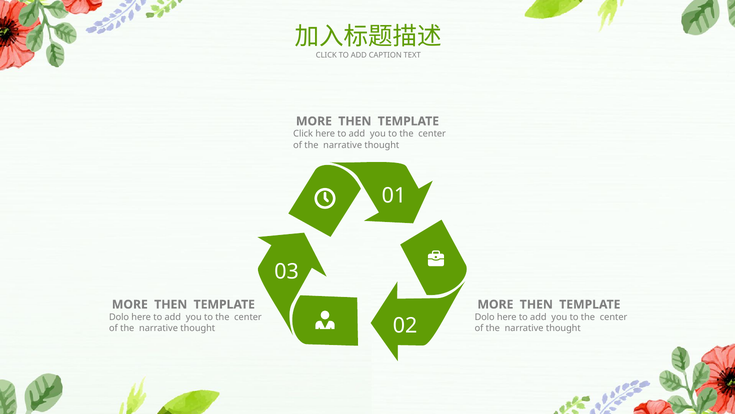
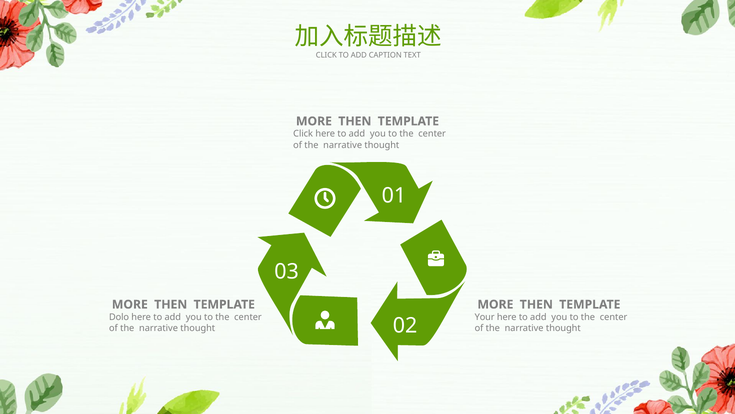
Dolo at (485, 317): Dolo -> Your
